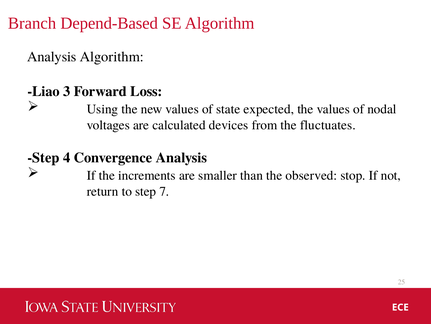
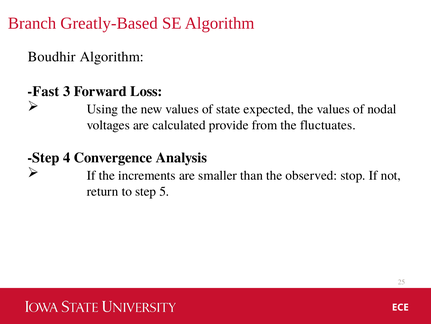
Depend-Based: Depend-Based -> Greatly-Based
Analysis at (52, 57): Analysis -> Boudhir
Liao: Liao -> Fast
devices: devices -> provide
7: 7 -> 5
